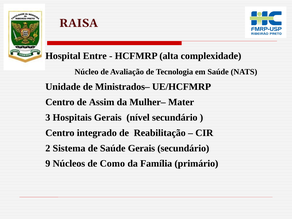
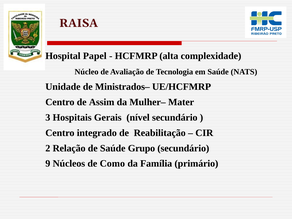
Entre: Entre -> Papel
Sistema: Sistema -> Relação
Saúde Gerais: Gerais -> Grupo
